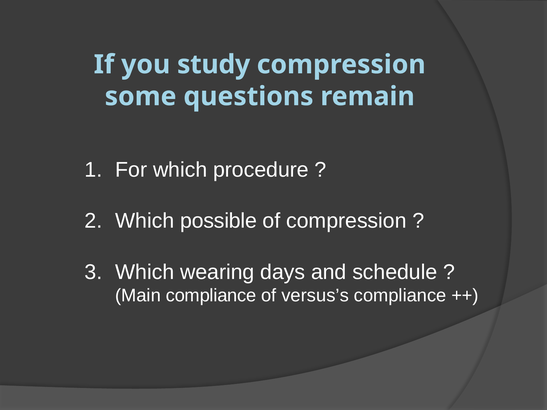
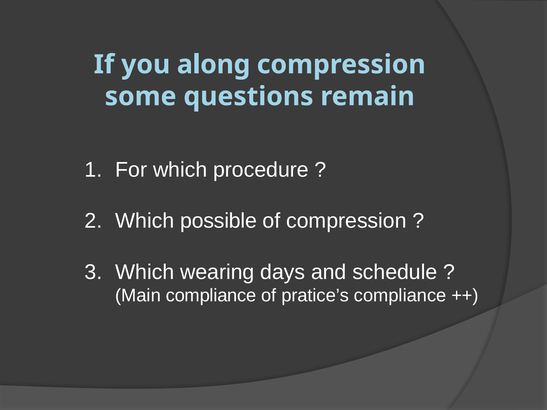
study: study -> along
versus’s: versus’s -> pratice’s
